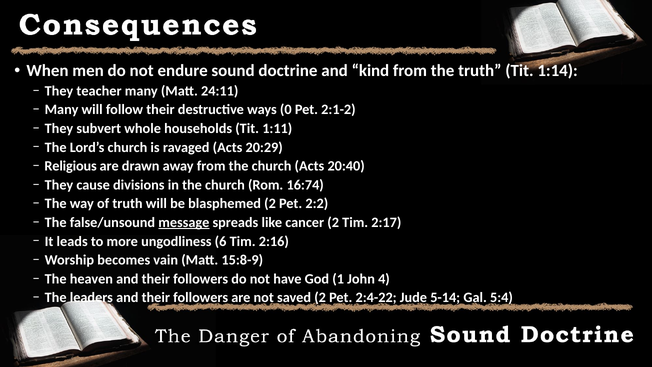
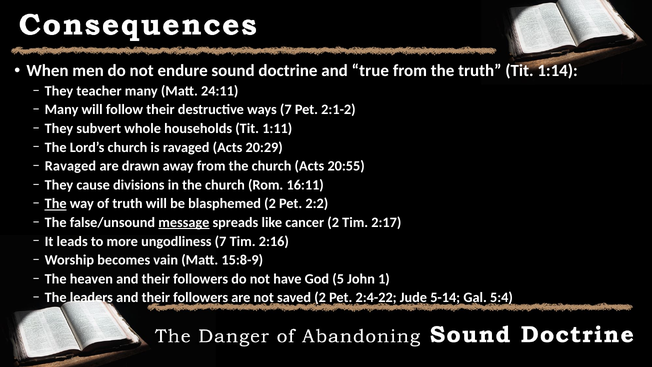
kind: kind -> true
ways 0: 0 -> 7
Religious at (71, 166): Religious -> Ravaged
20:40: 20:40 -> 20:55
16:74: 16:74 -> 16:11
The at (56, 204) underline: none -> present
ungodliness 6: 6 -> 7
1: 1 -> 5
4: 4 -> 1
